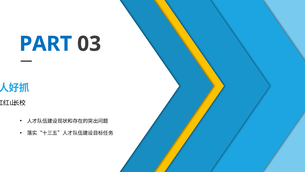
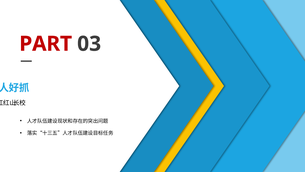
PART colour: blue -> red
